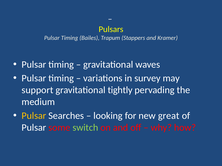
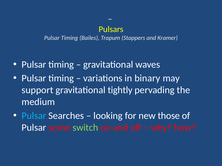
survey: survey -> binary
Pulsar at (34, 116) colour: yellow -> light blue
great: great -> those
